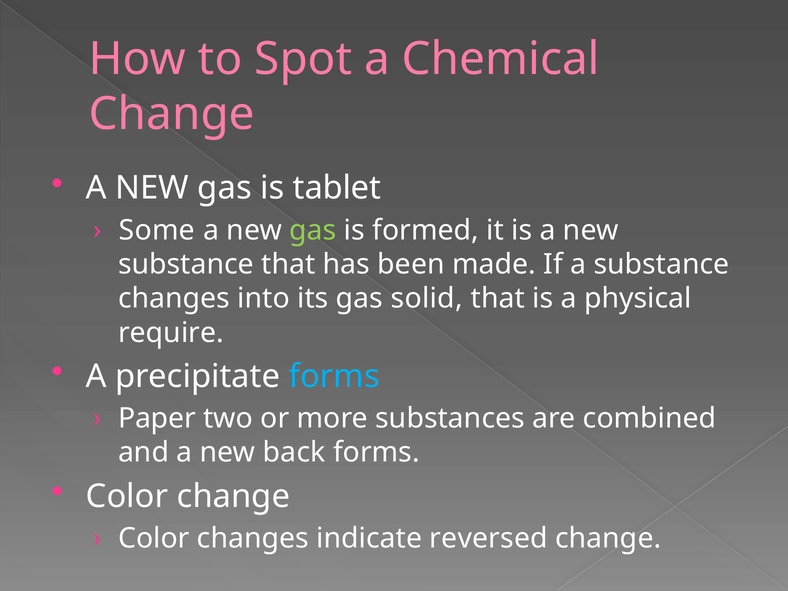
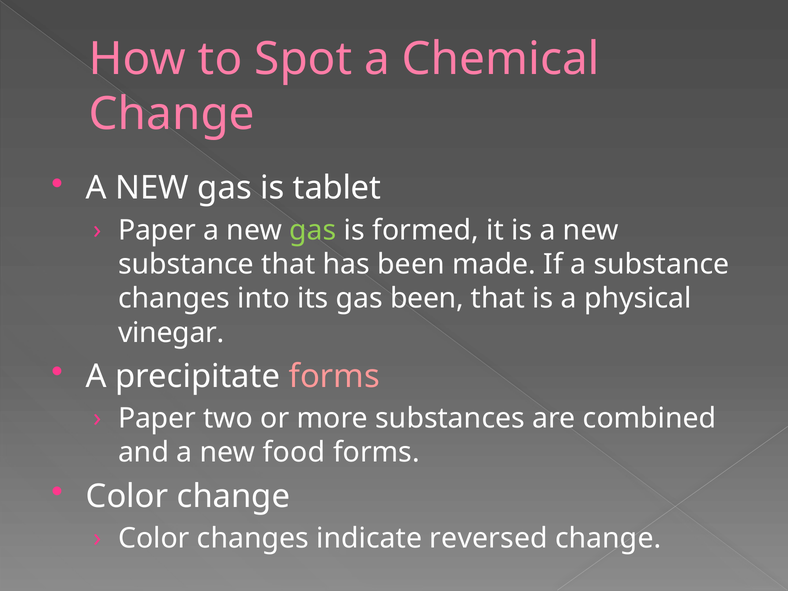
Some at (157, 230): Some -> Paper
gas solid: solid -> been
require: require -> vinegar
forms at (334, 376) colour: light blue -> pink
back: back -> food
